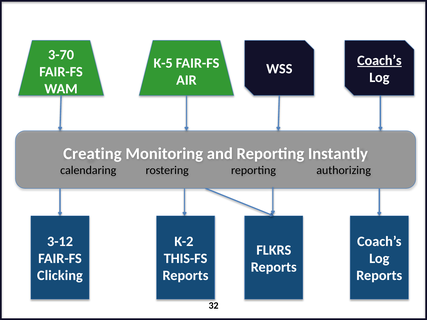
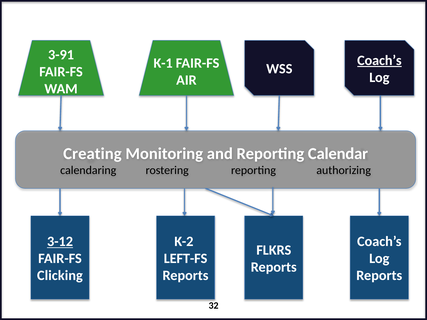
3-70: 3-70 -> 3-91
K-5: K-5 -> K-1
Instantly: Instantly -> Calendar
3-12 underline: none -> present
THIS-FS: THIS-FS -> LEFT-FS
